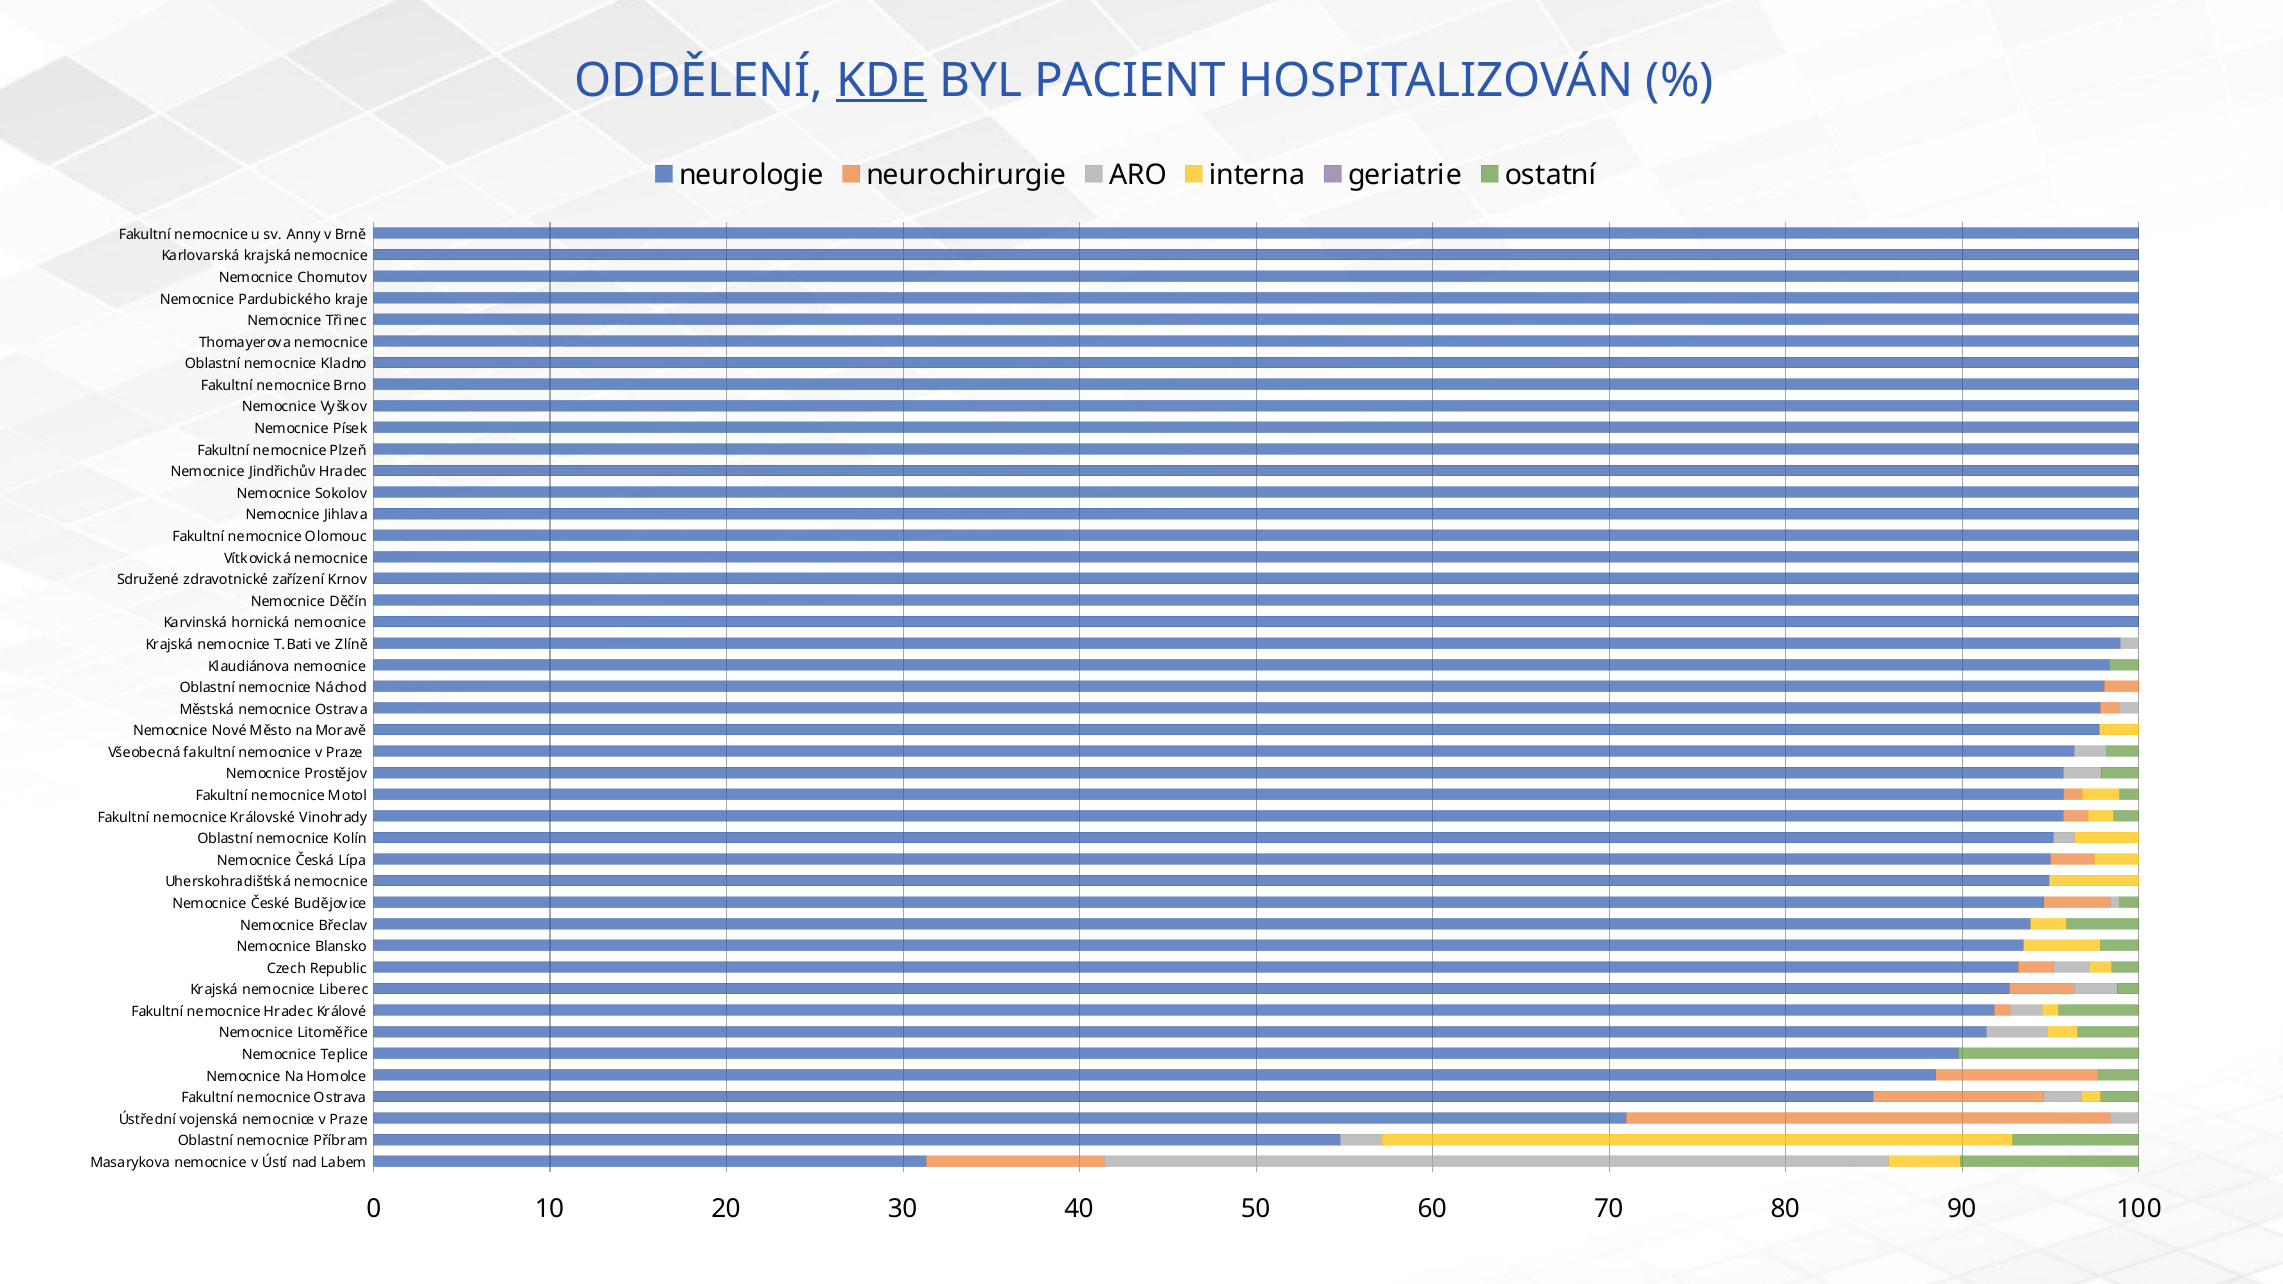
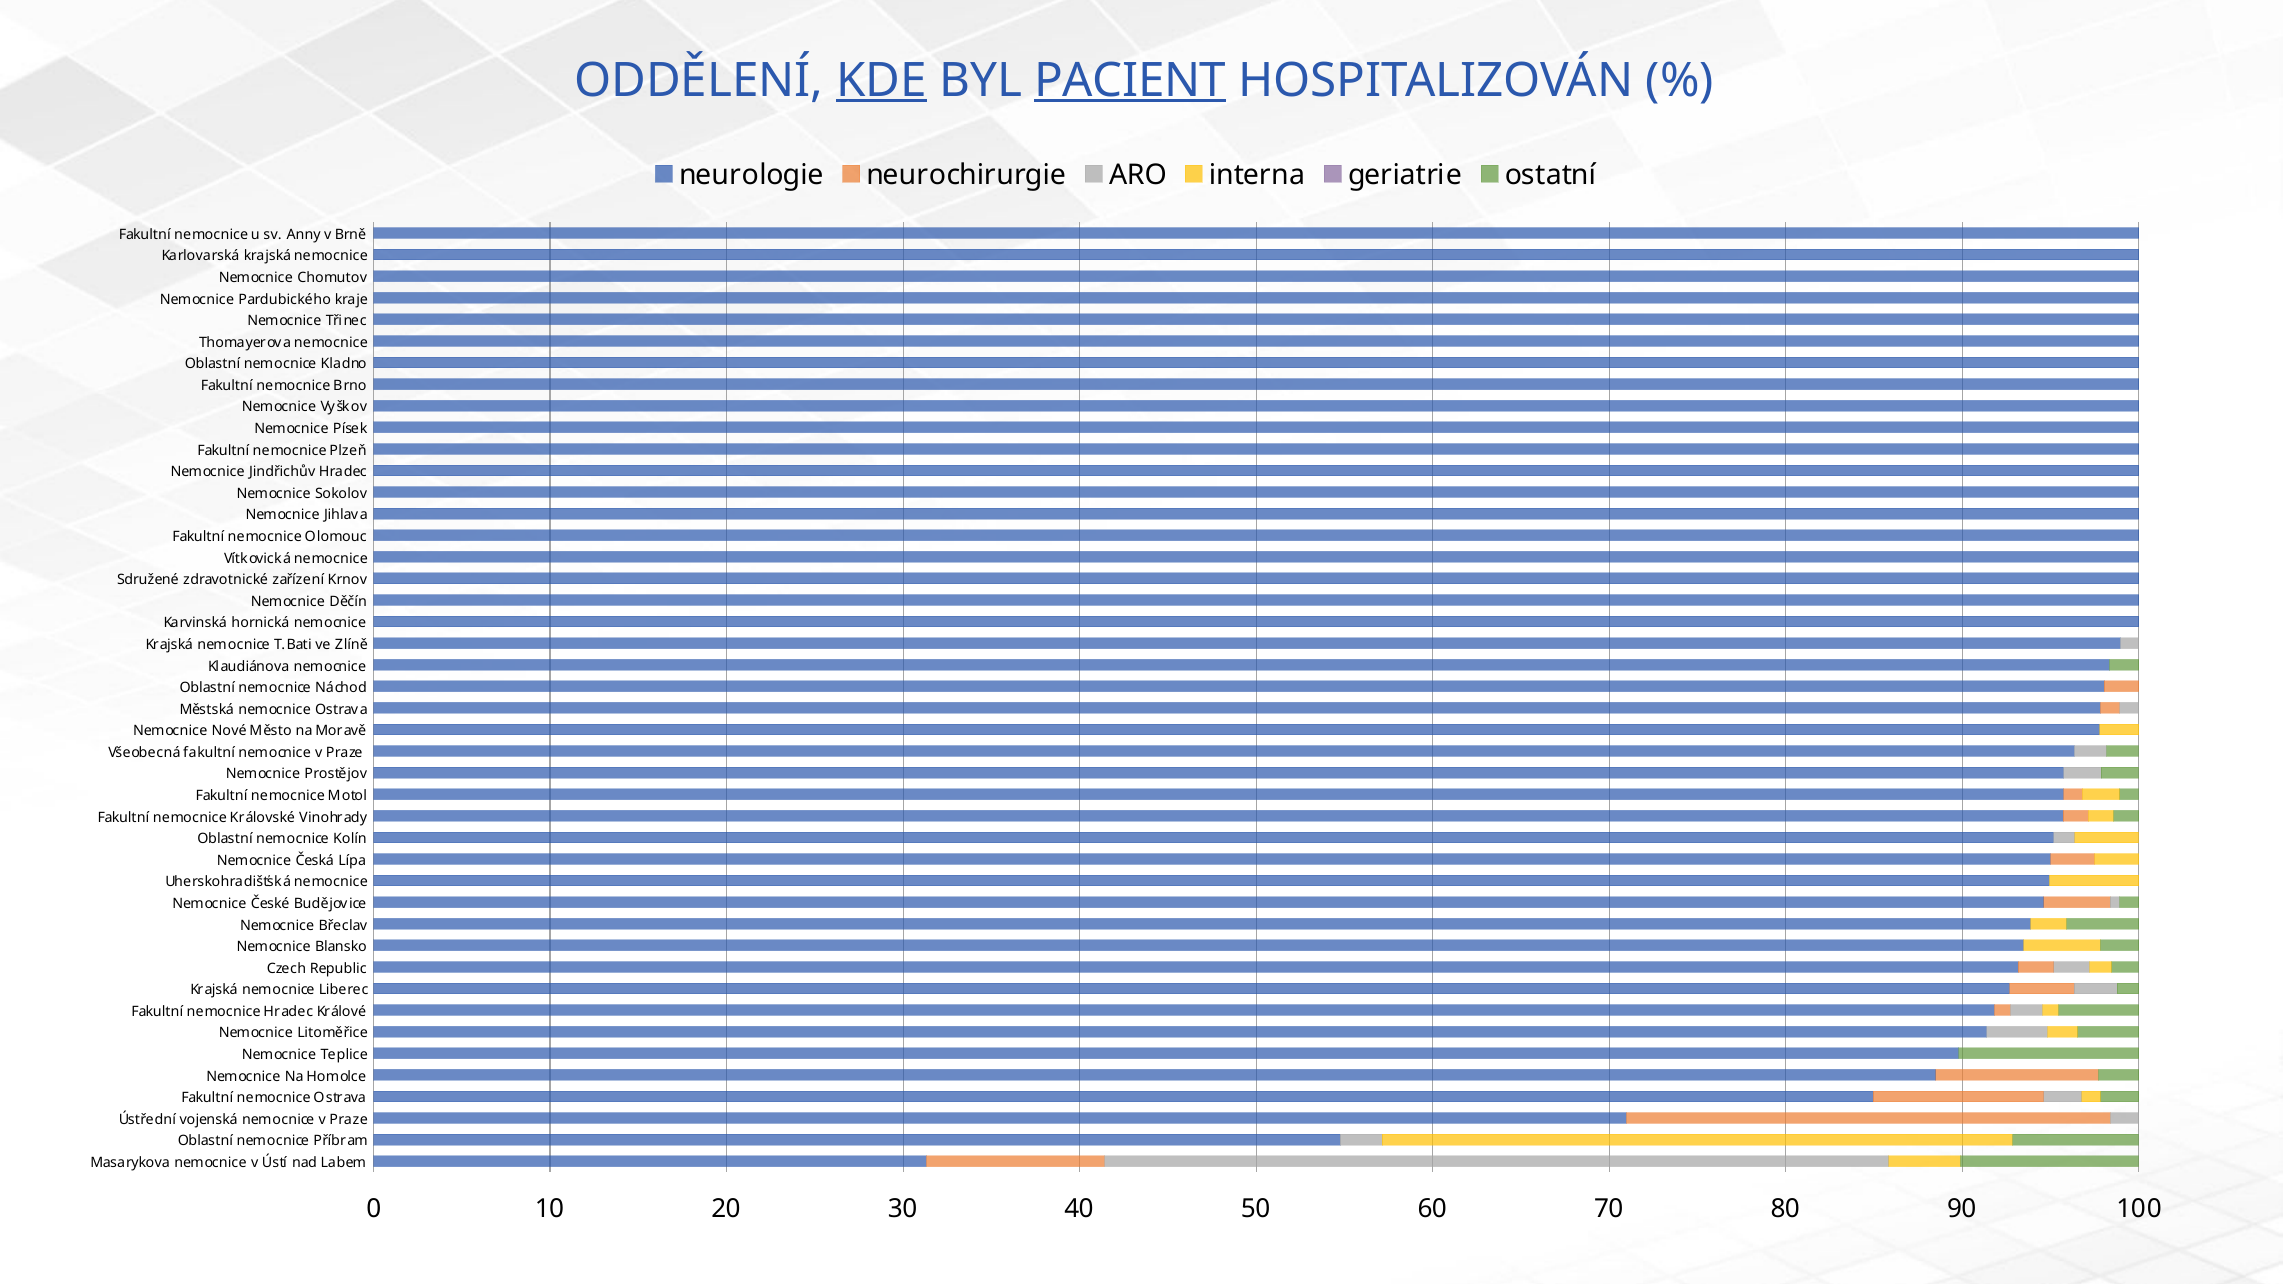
PACIENT underline: none -> present
